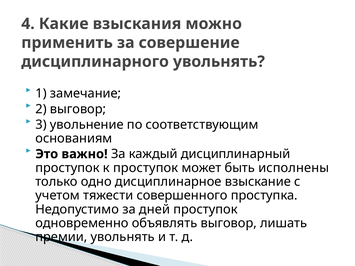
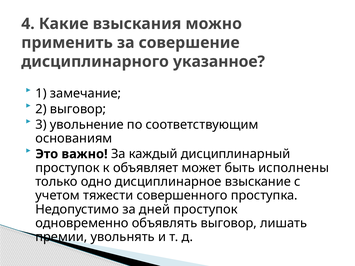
дисциплинарного увольнять: увольнять -> указанное
к проступок: проступок -> объявляет
